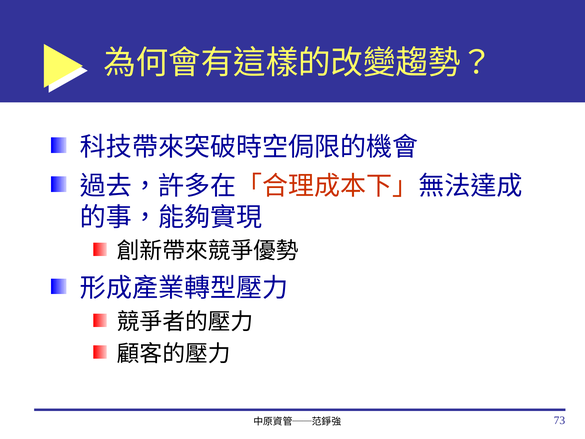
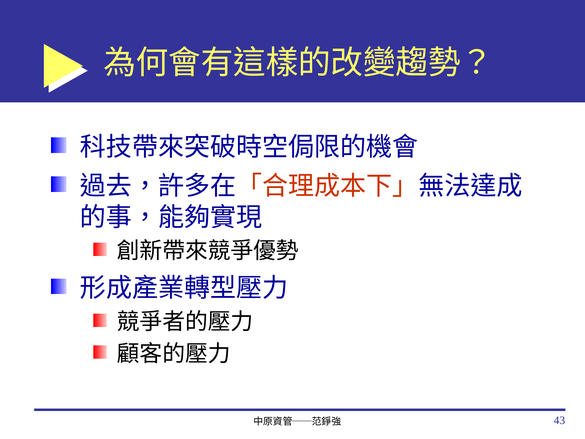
73: 73 -> 43
